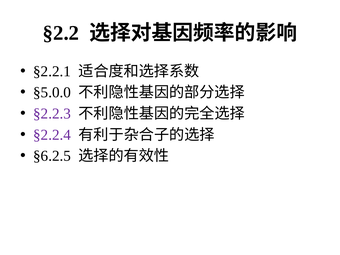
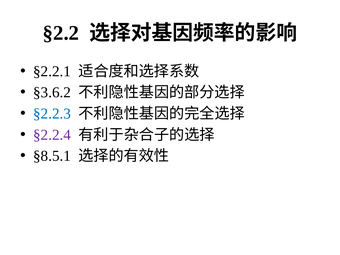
§5.0.0: §5.0.0 -> §3.6.2
§2.2.3 colour: purple -> blue
§6.2.5: §6.2.5 -> §8.5.1
